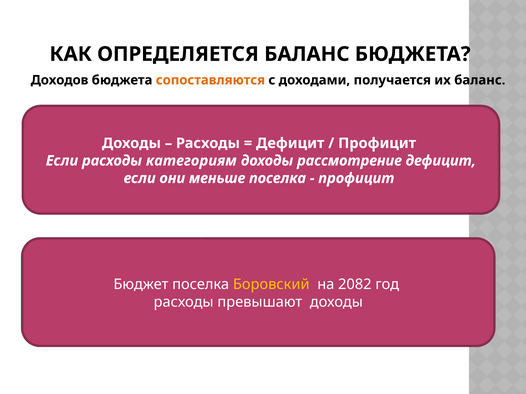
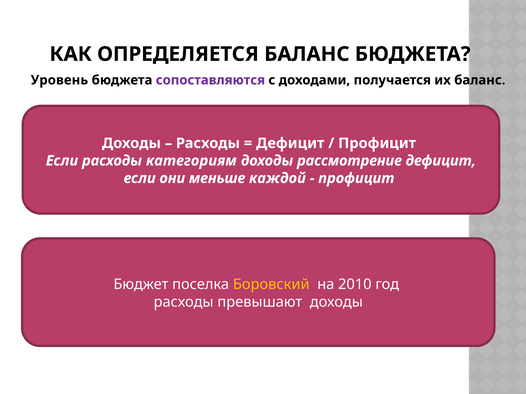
Доходов: Доходов -> Уровень
сопоставляются colour: orange -> purple
меньше поселка: поселка -> каждой
2082: 2082 -> 2010
